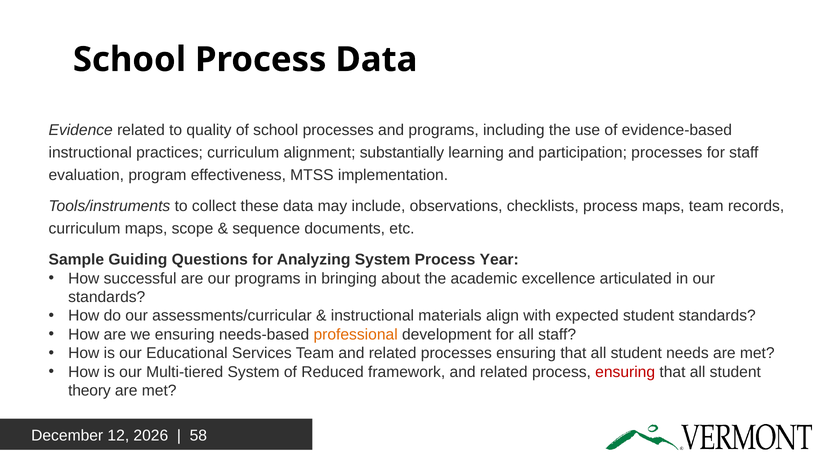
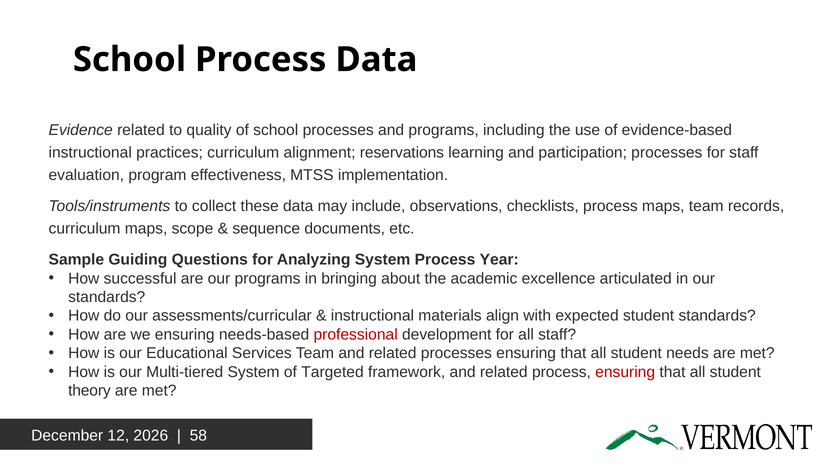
substantially: substantially -> reservations
professional colour: orange -> red
Reduced: Reduced -> Targeted
